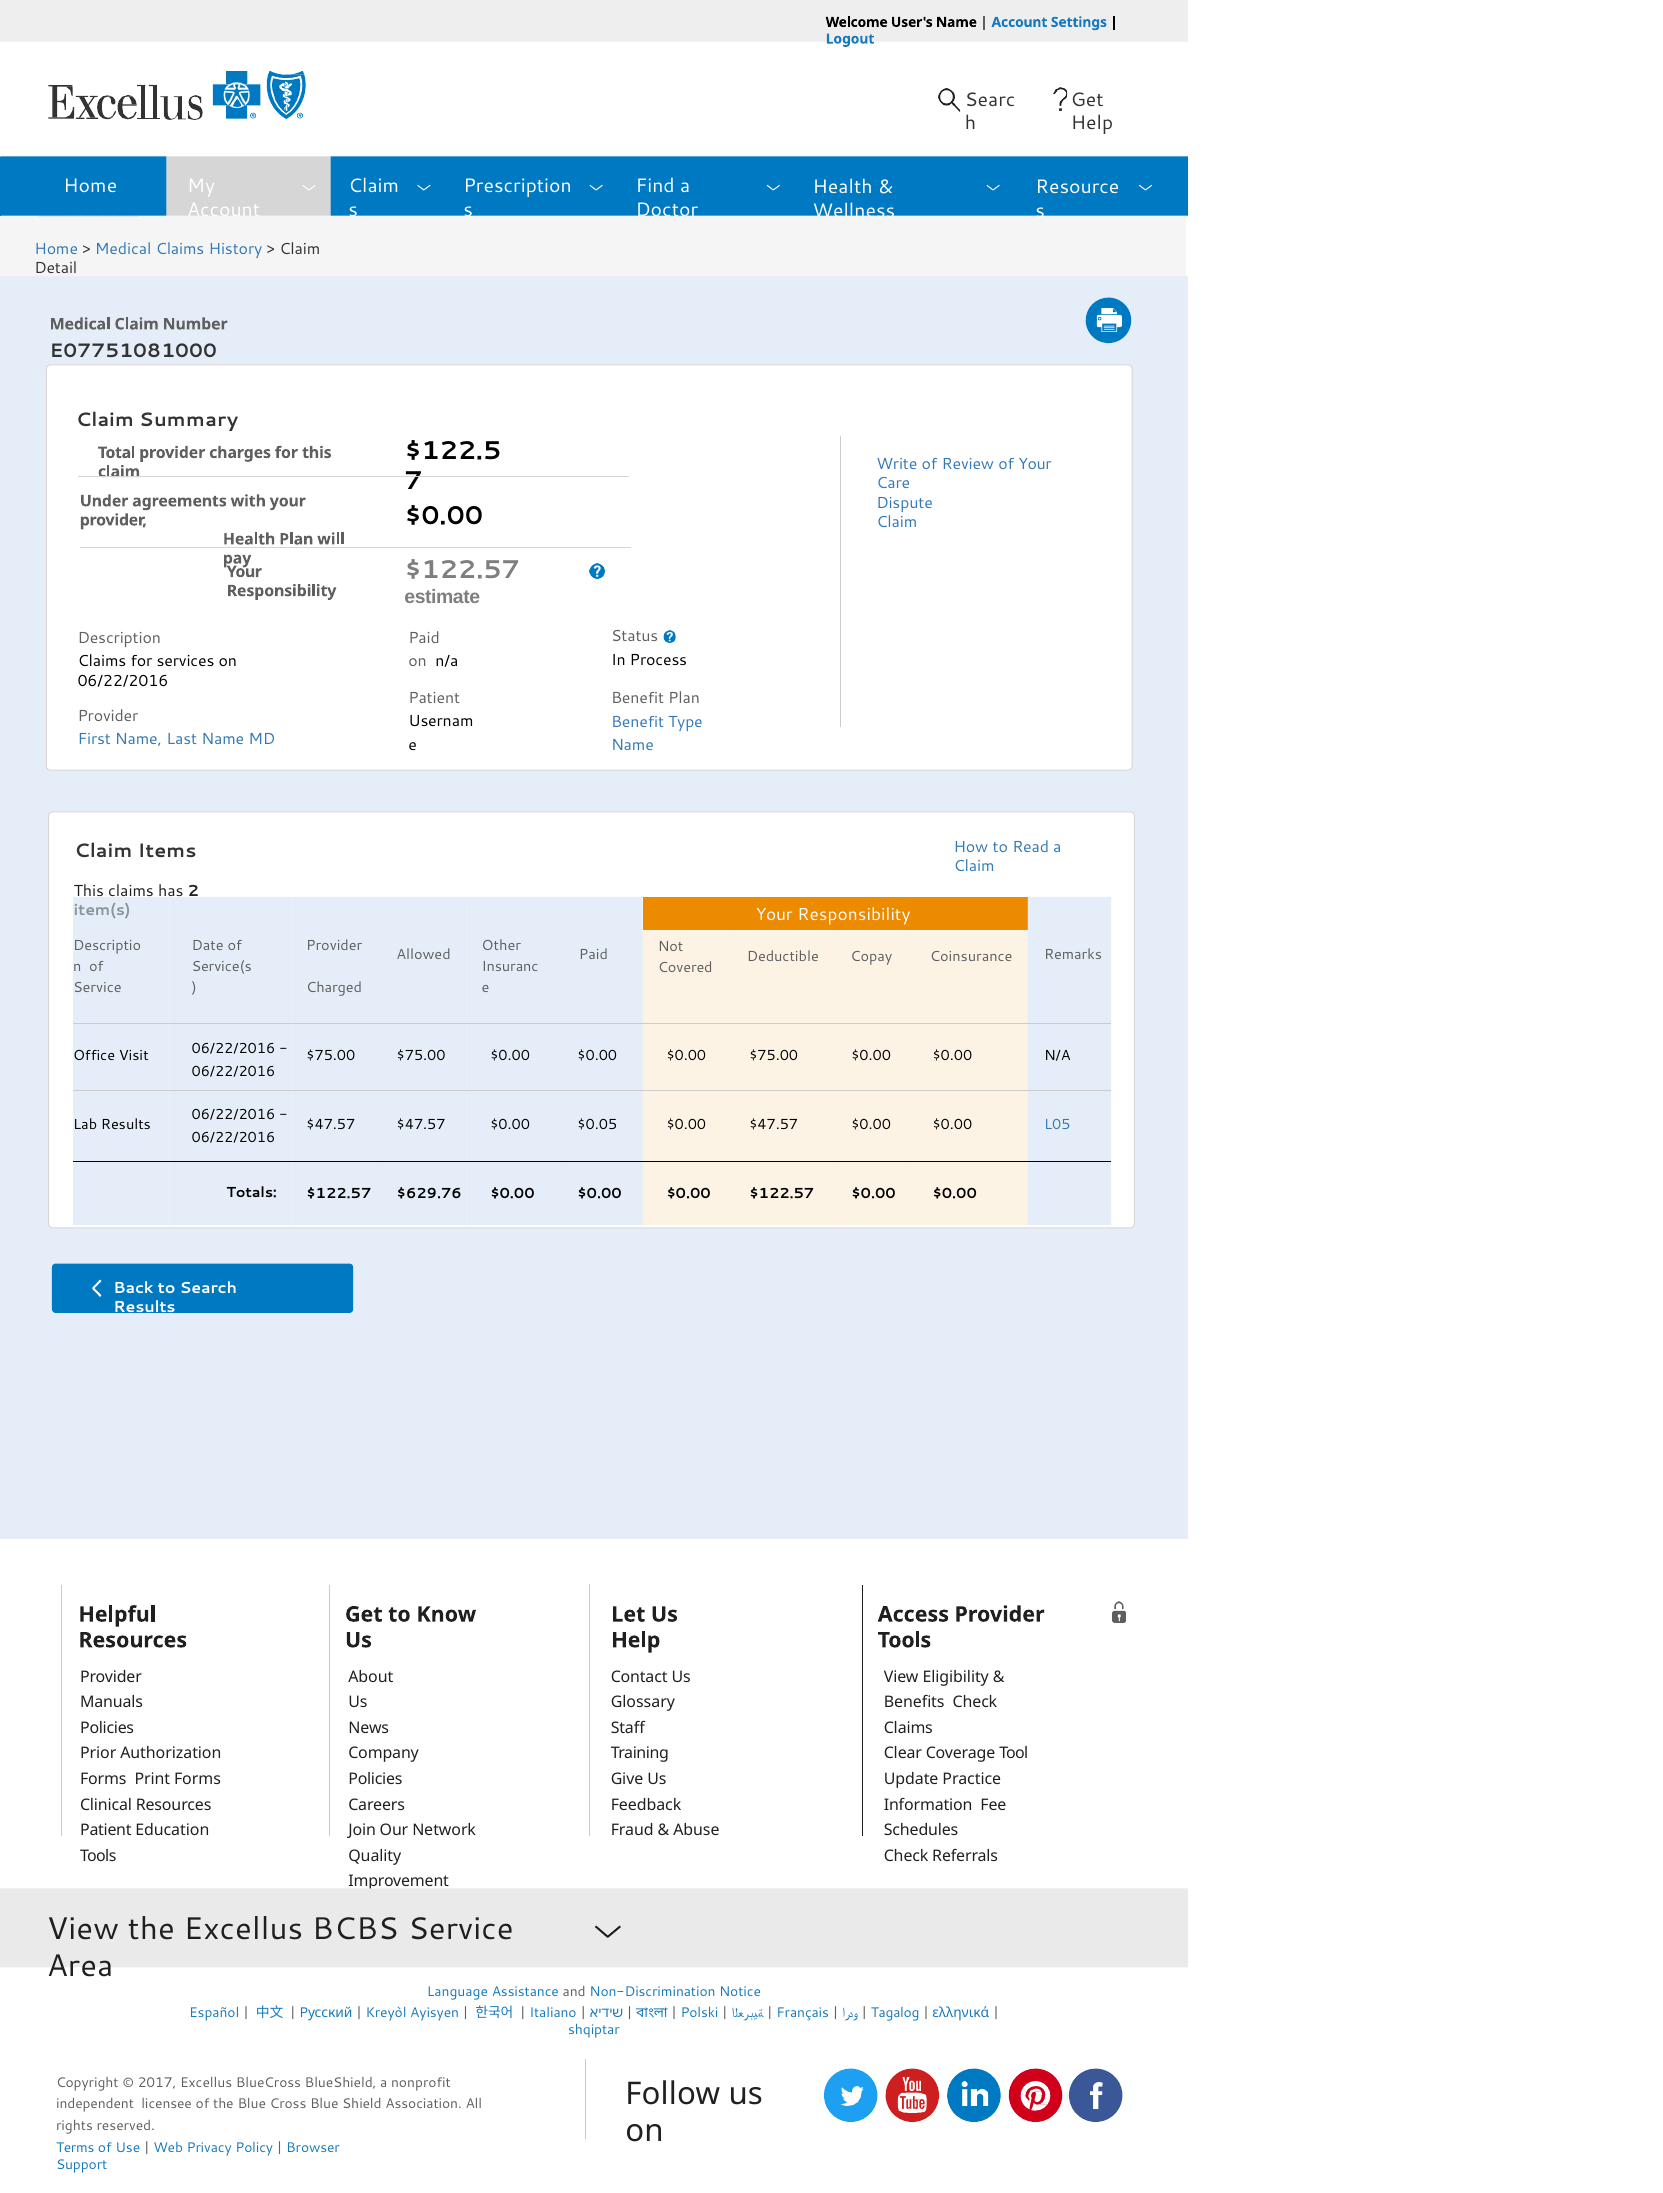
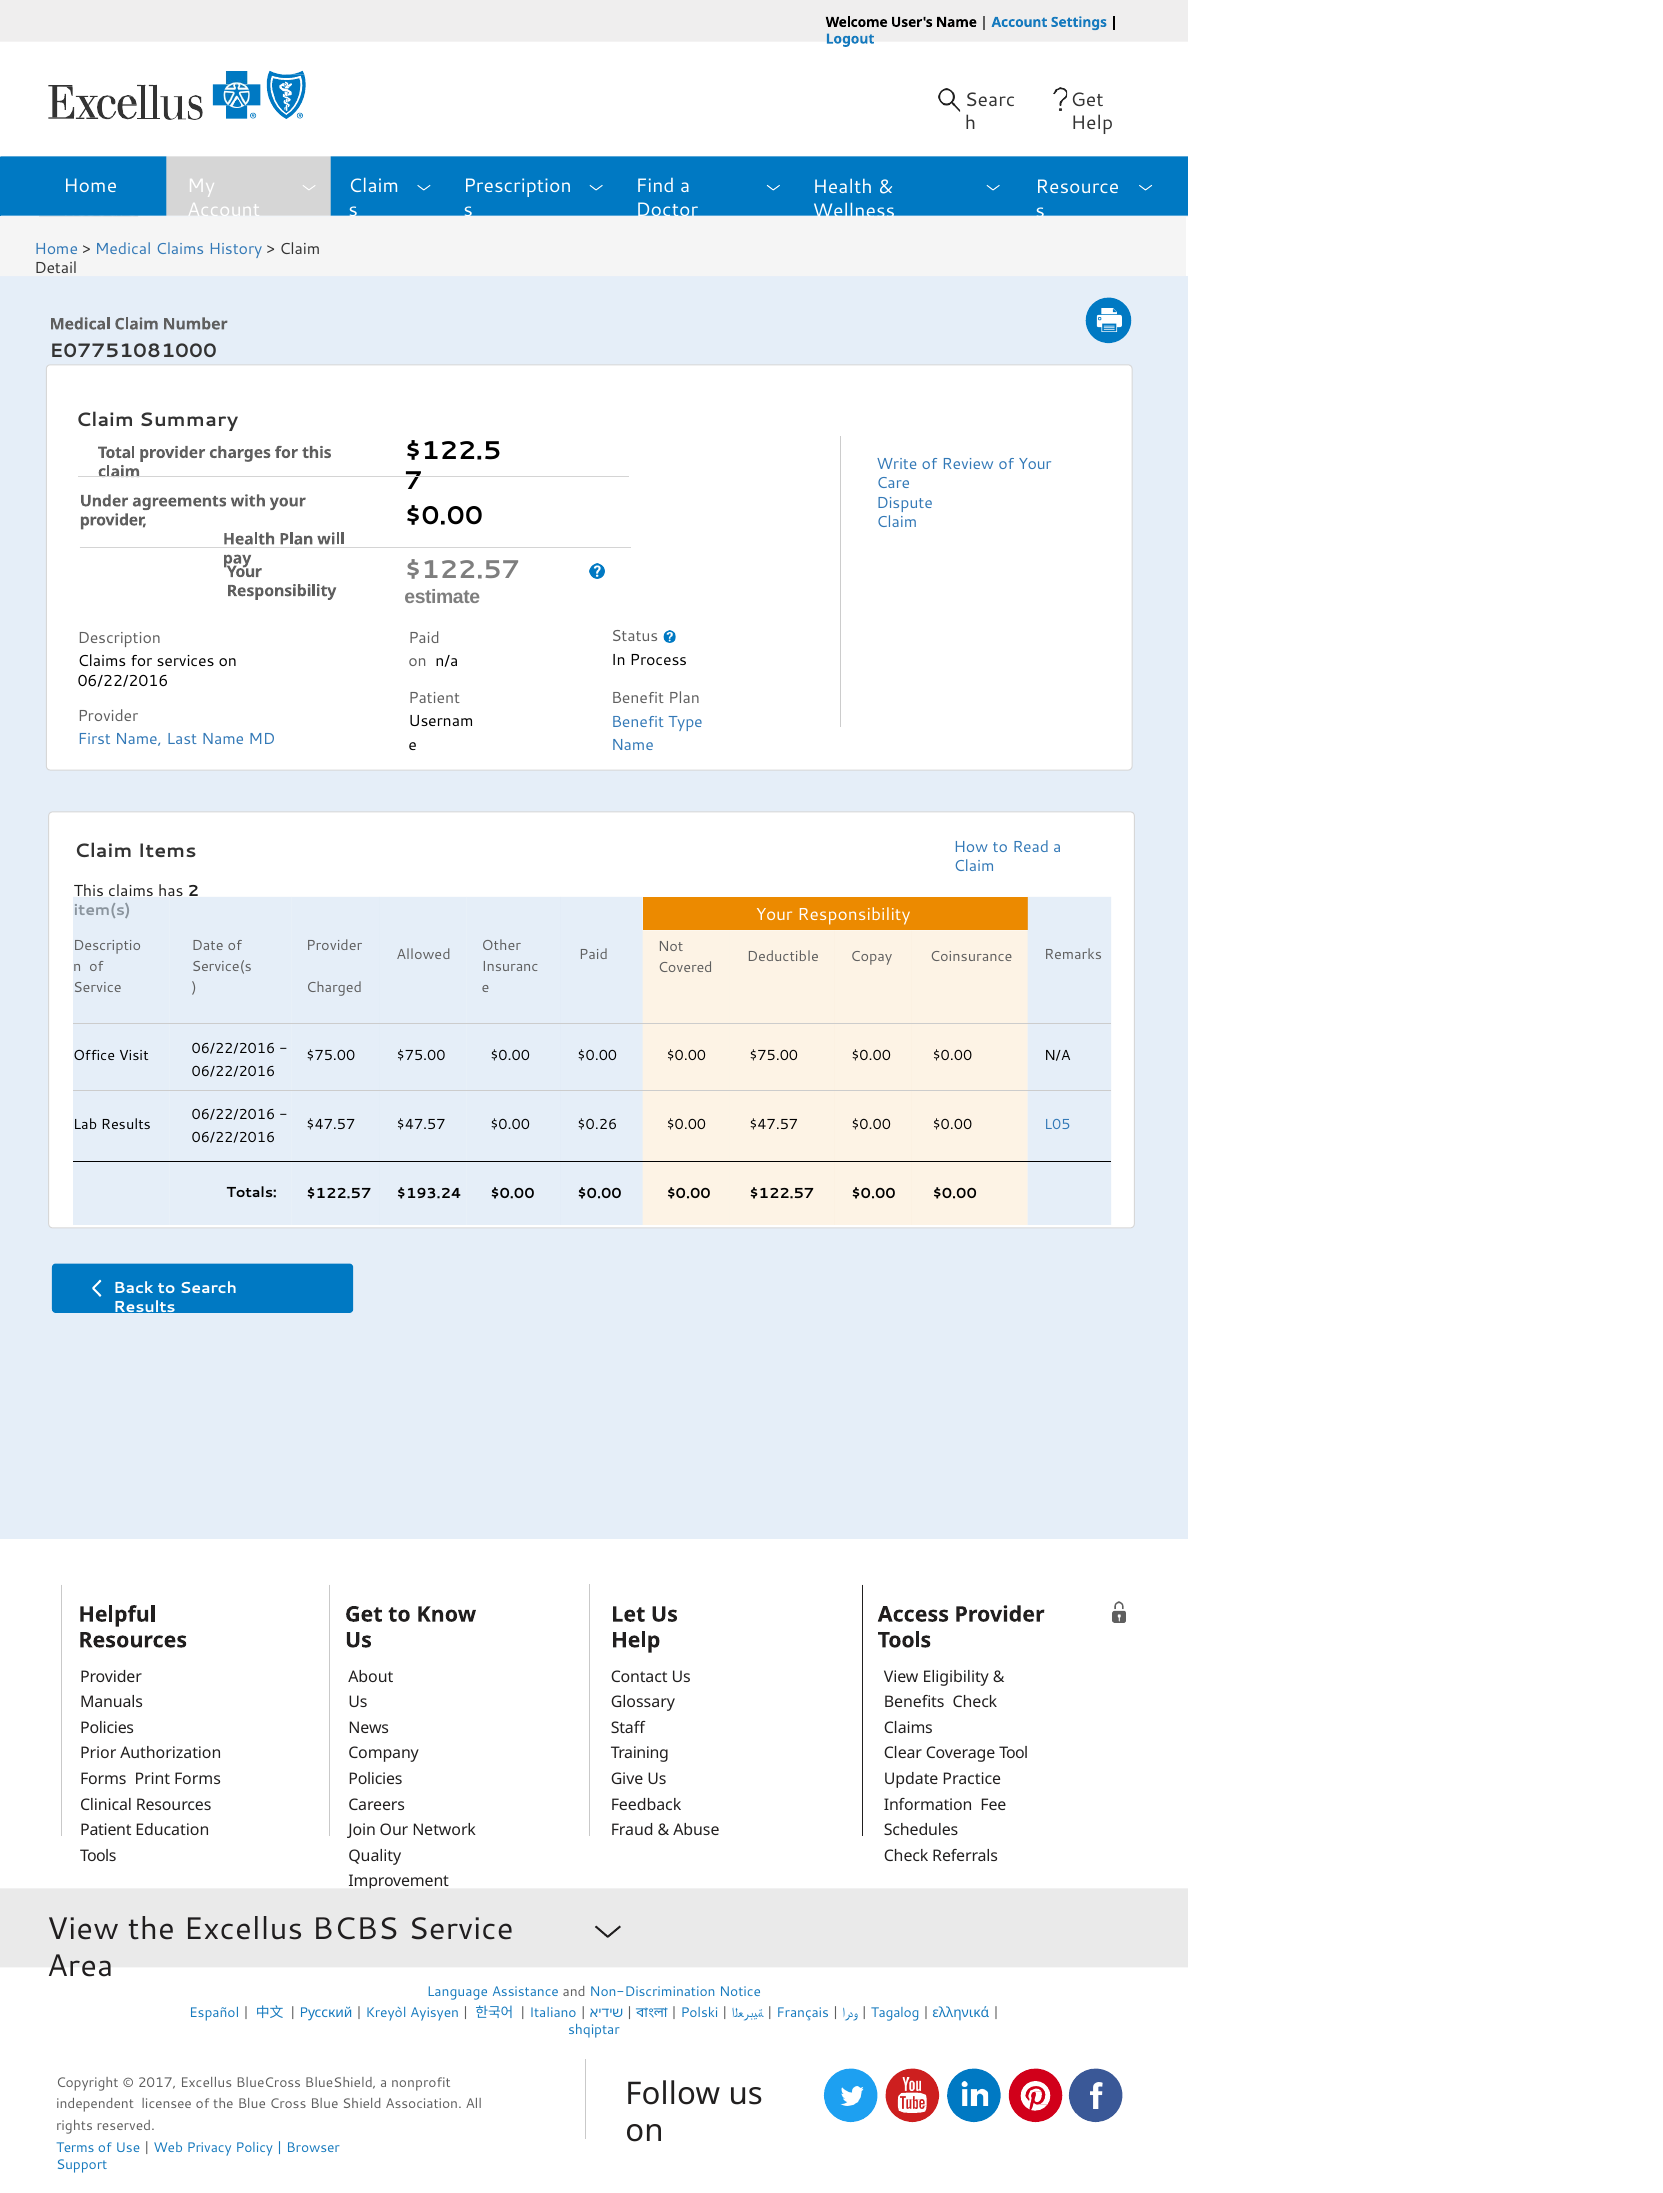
$0.05: $0.05 -> $0.26
$629.76: $629.76 -> $193.24
